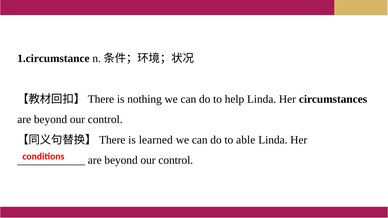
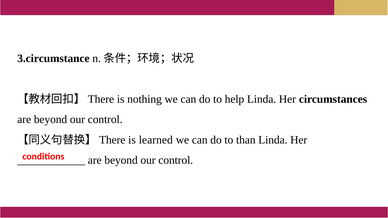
1.circumstance: 1.circumstance -> 3.circumstance
able: able -> than
